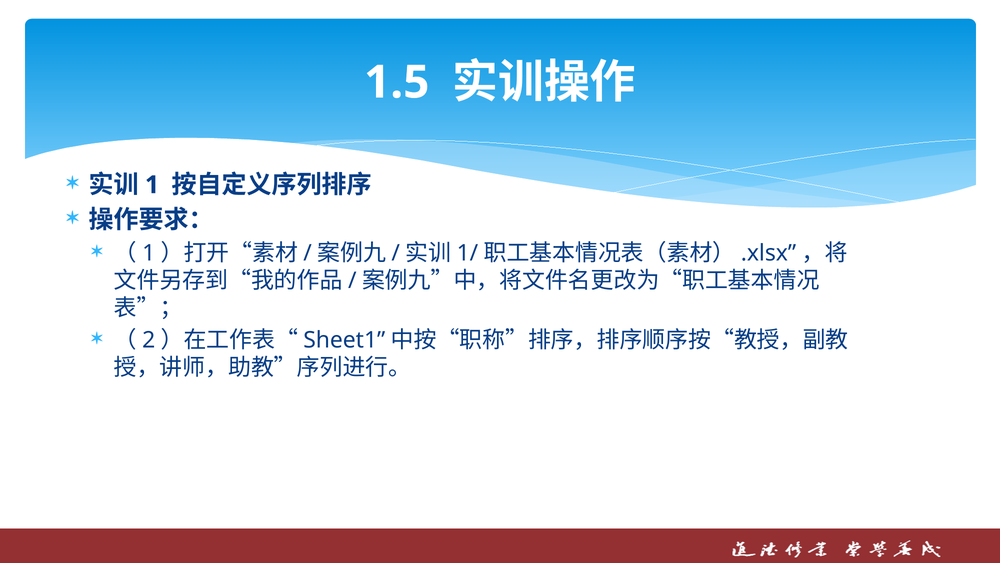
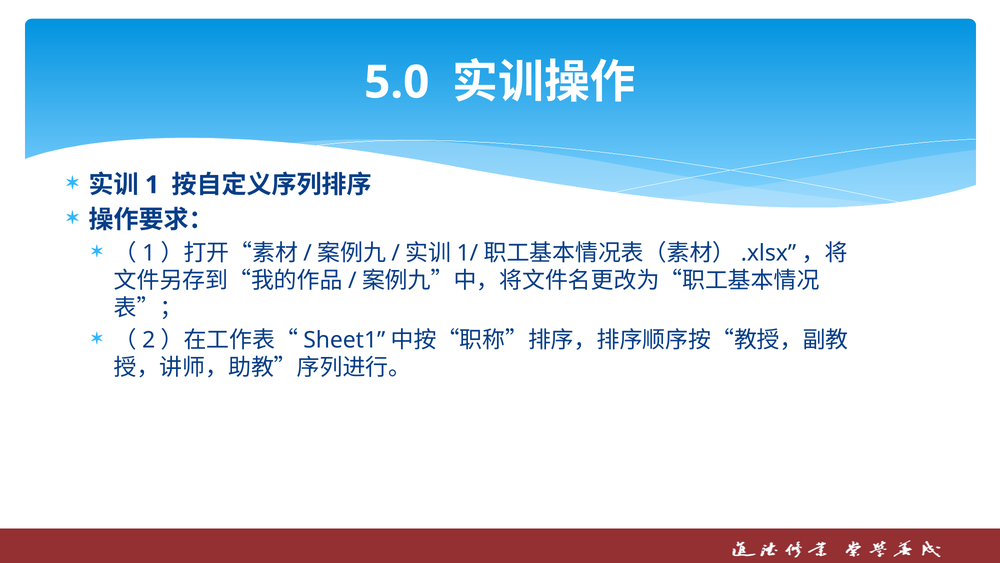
1.5: 1.5 -> 5.0
